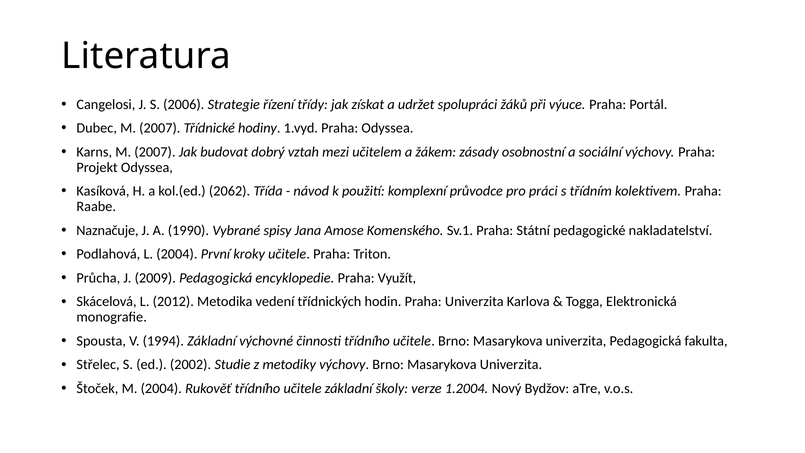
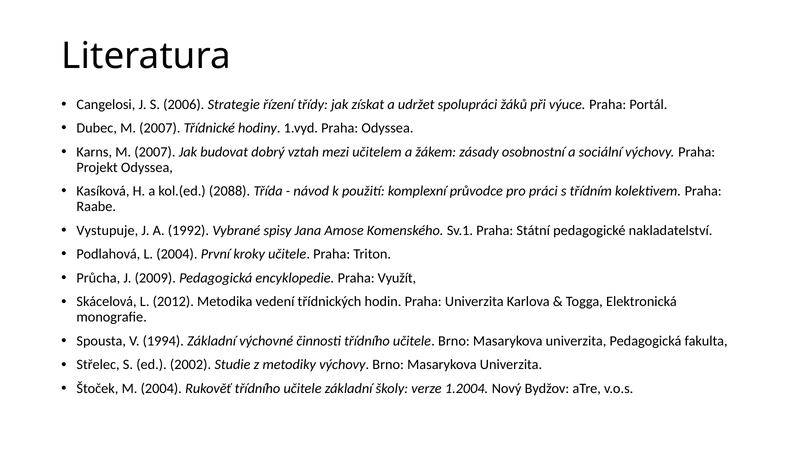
2062: 2062 -> 2088
Naznačuje: Naznačuje -> Vystupuje
1990: 1990 -> 1992
